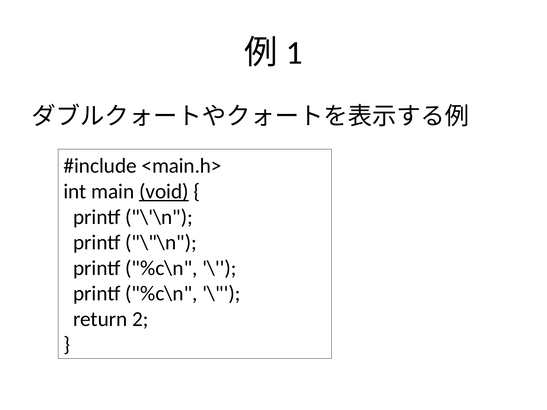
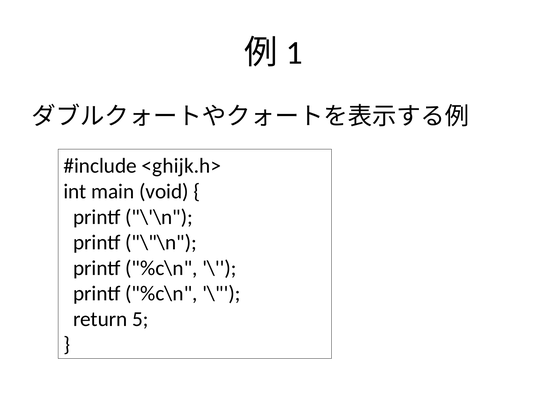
<main.h>: <main.h> -> <ghijk.h>
void underline: present -> none
2: 2 -> 5
